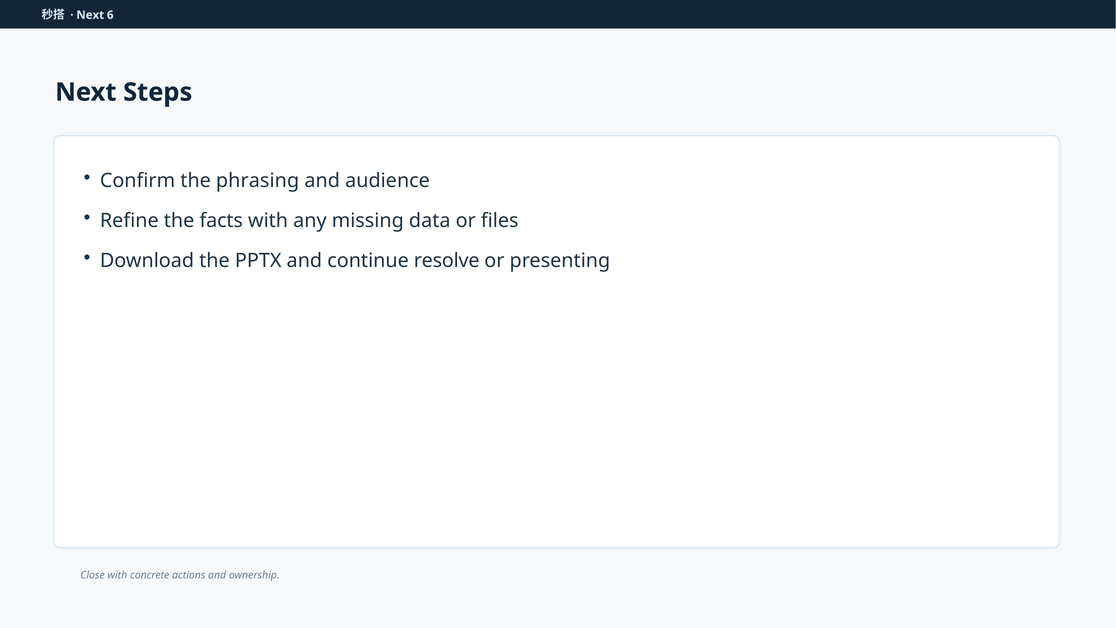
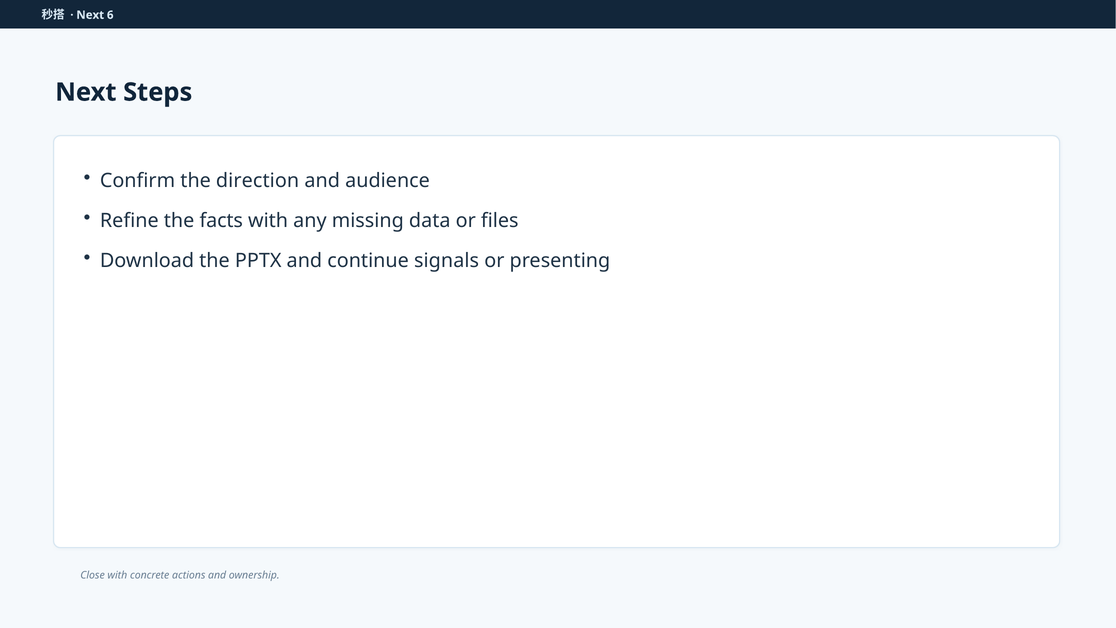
phrasing: phrasing -> direction
resolve: resolve -> signals
